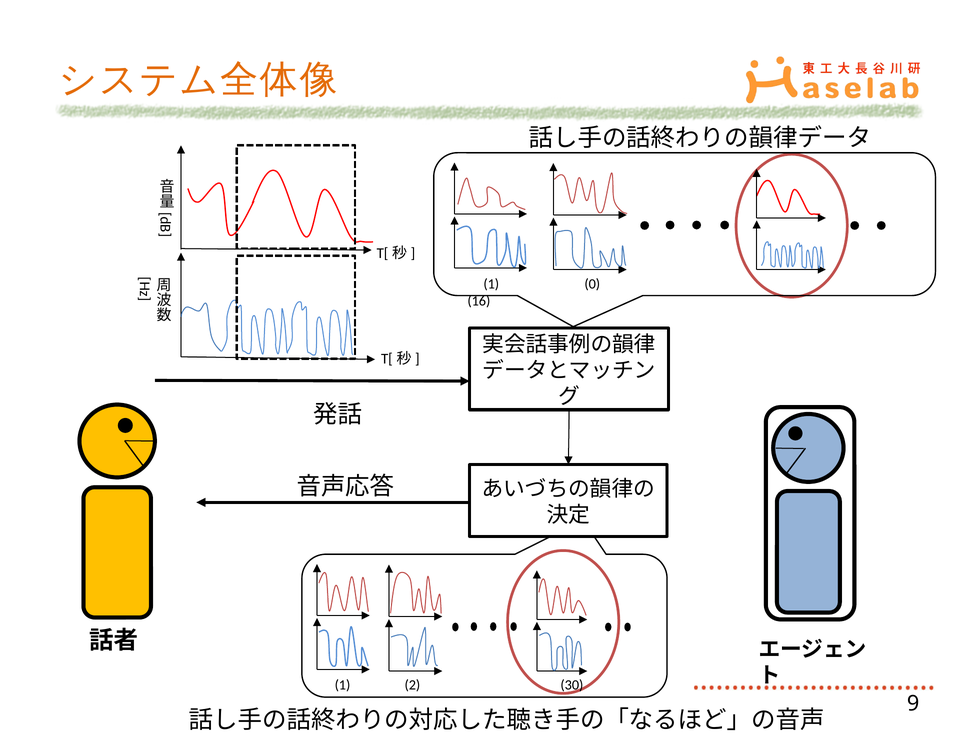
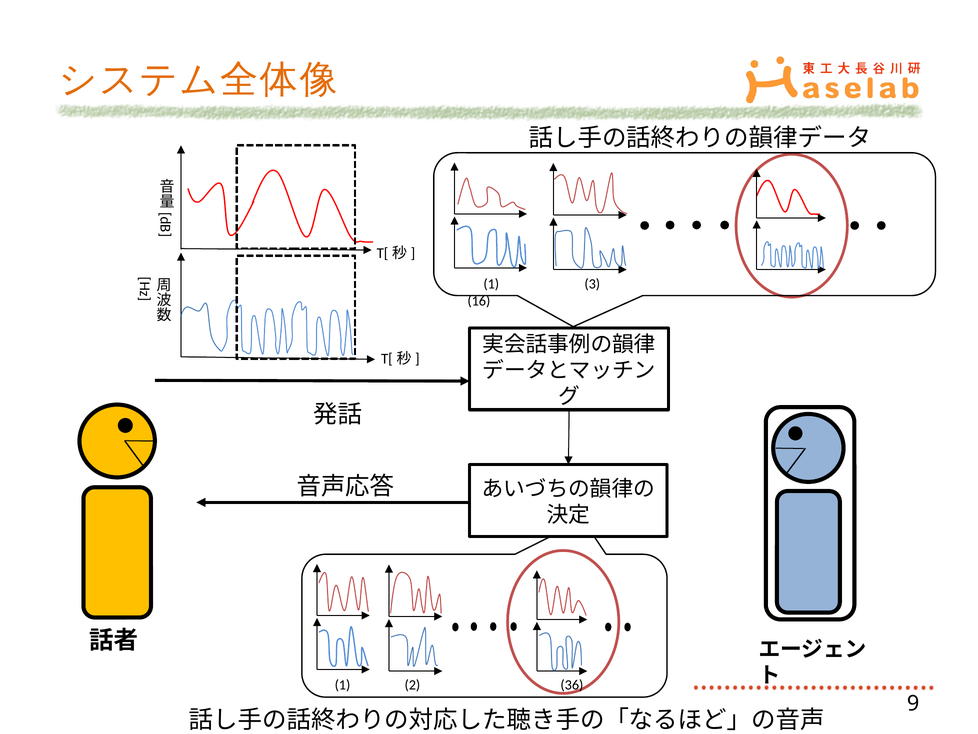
0: 0 -> 3
30: 30 -> 36
